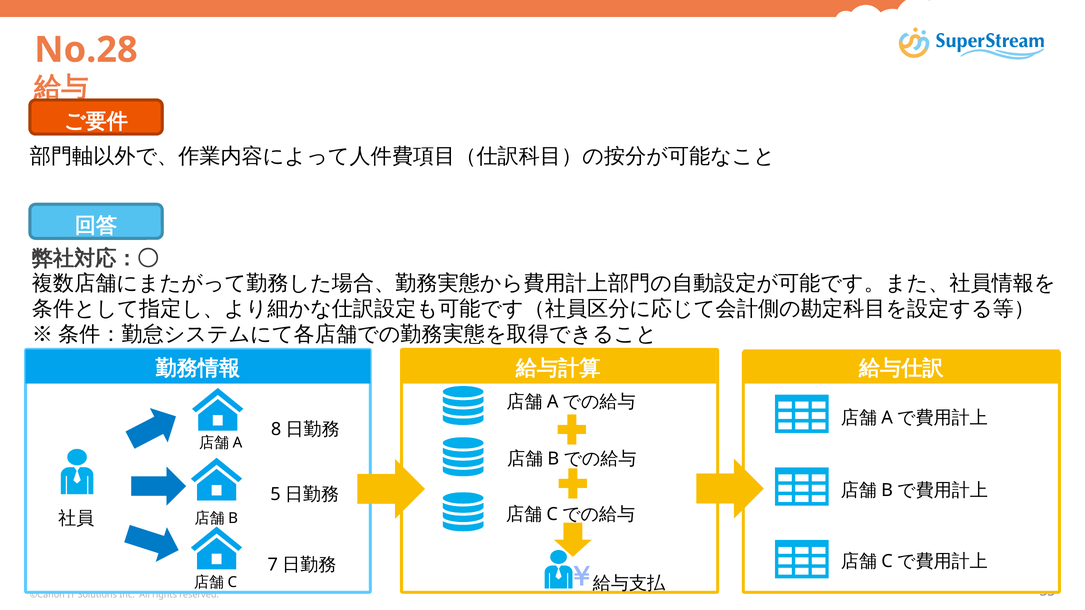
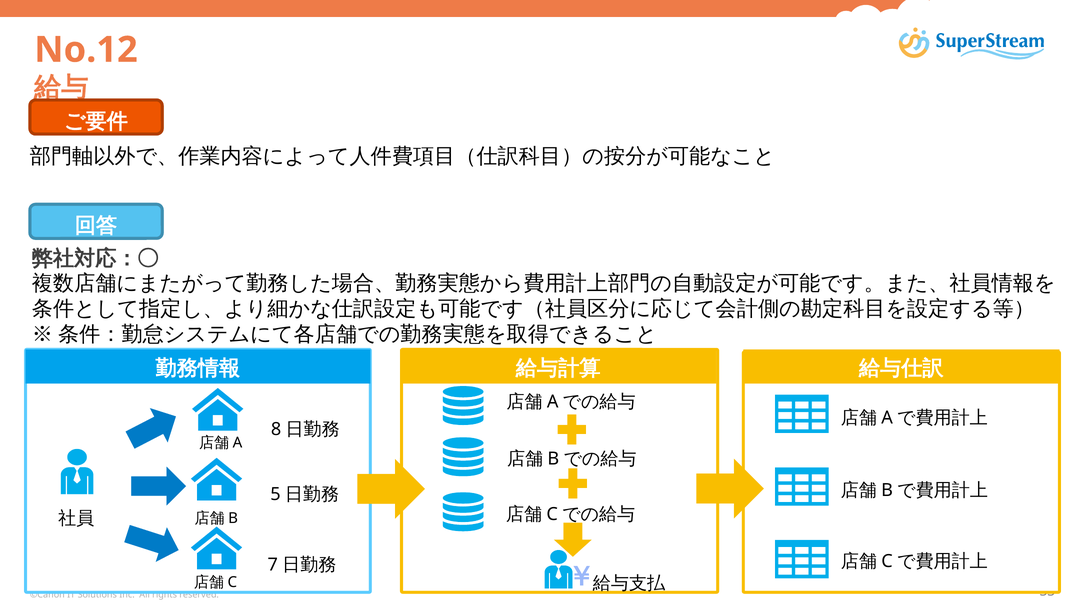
No.28: No.28 -> No.12
